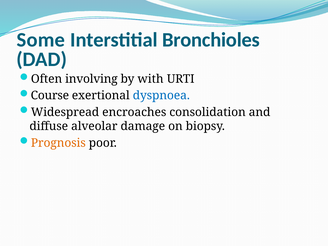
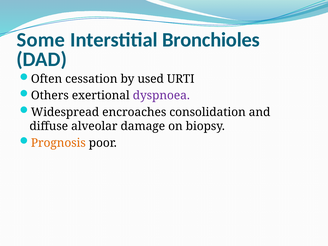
involving: involving -> cessation
with: with -> used
Course: Course -> Others
dyspnoea colour: blue -> purple
